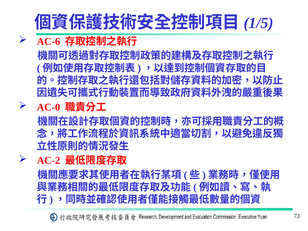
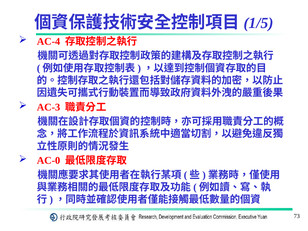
AC-6: AC-6 -> AC-4
AC-0: AC-0 -> AC-3
AC-2: AC-2 -> AC-0
